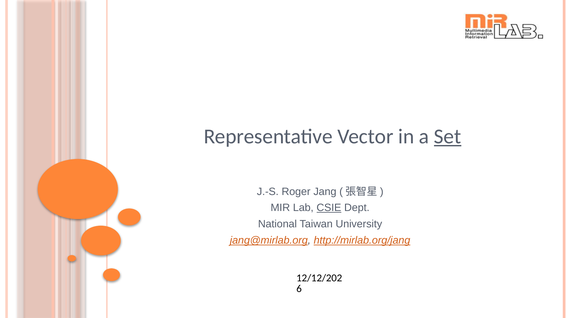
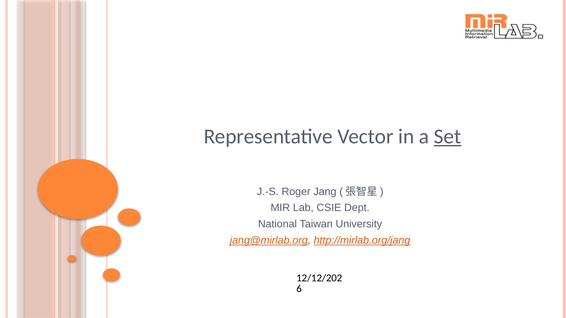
CSIE underline: present -> none
